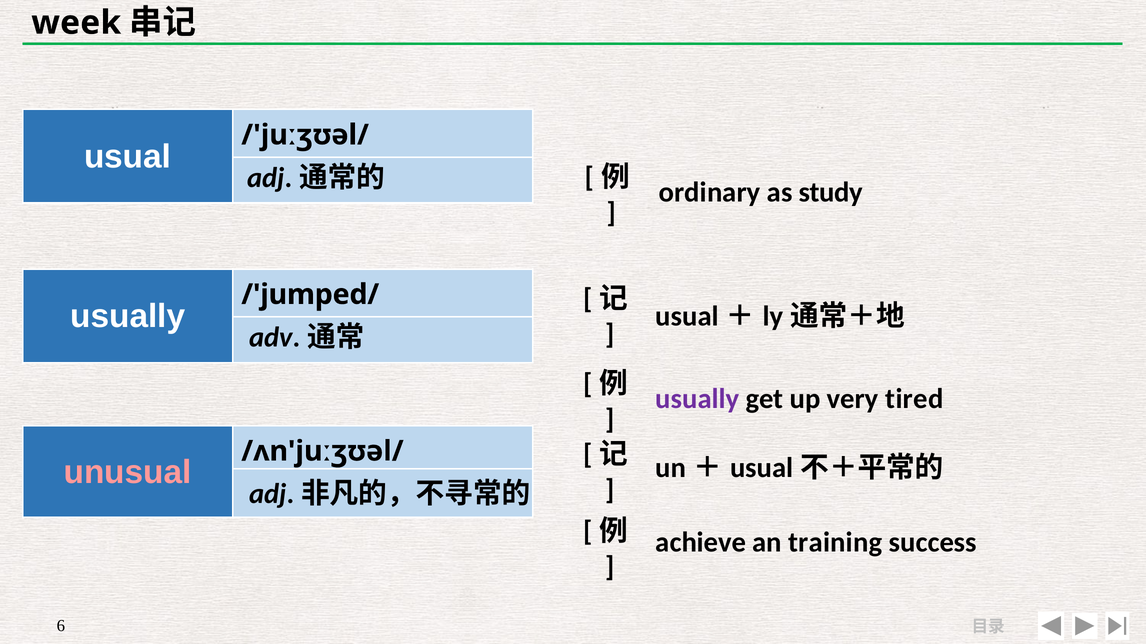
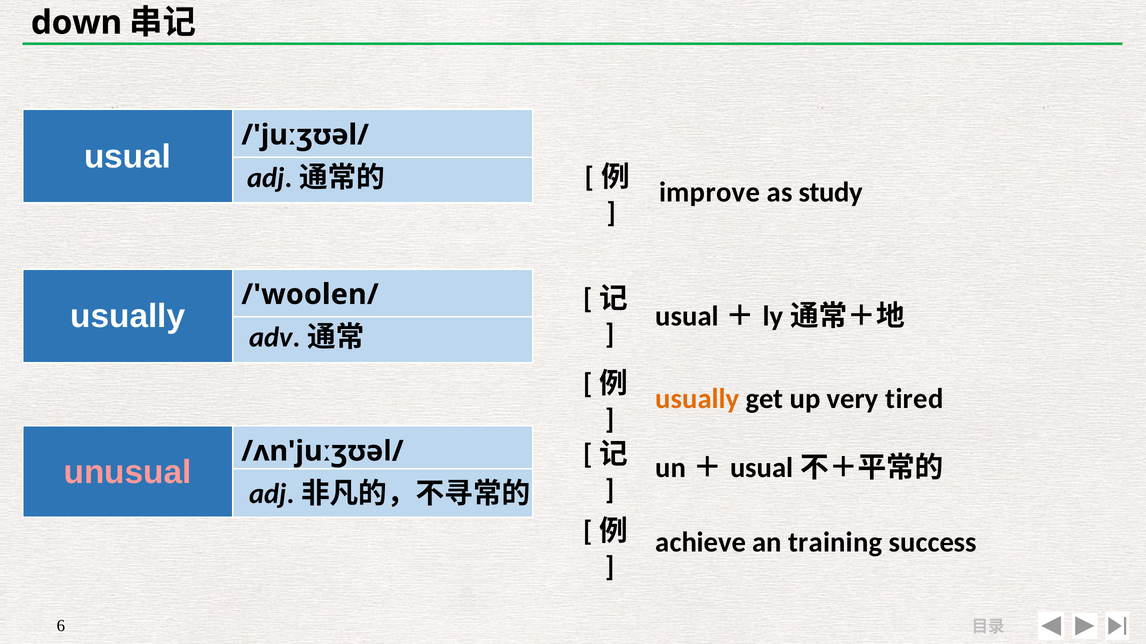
week: week -> down
ordinary: ordinary -> improve
/'jumped/: /'jumped/ -> /'woolen/
usually at (697, 399) colour: purple -> orange
